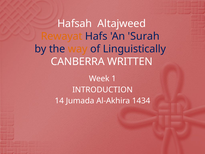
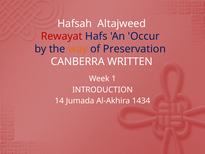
Rewayat colour: orange -> red
Surah: Surah -> Occur
Linguistically: Linguistically -> Preservation
